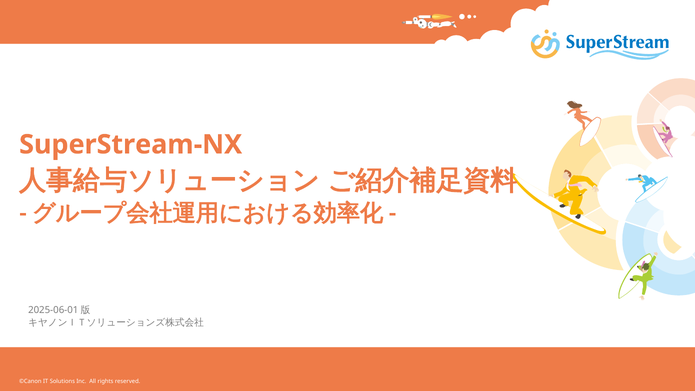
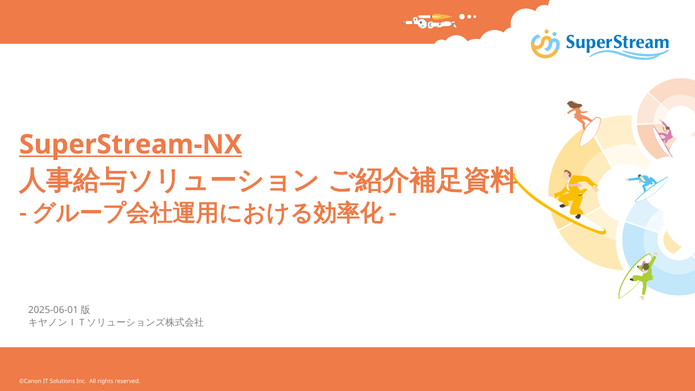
SuperStream-NX underline: none -> present
